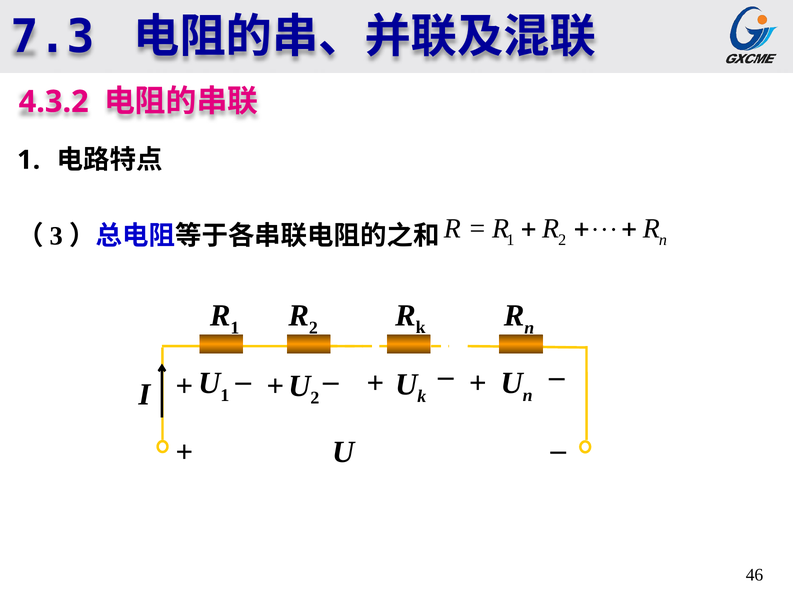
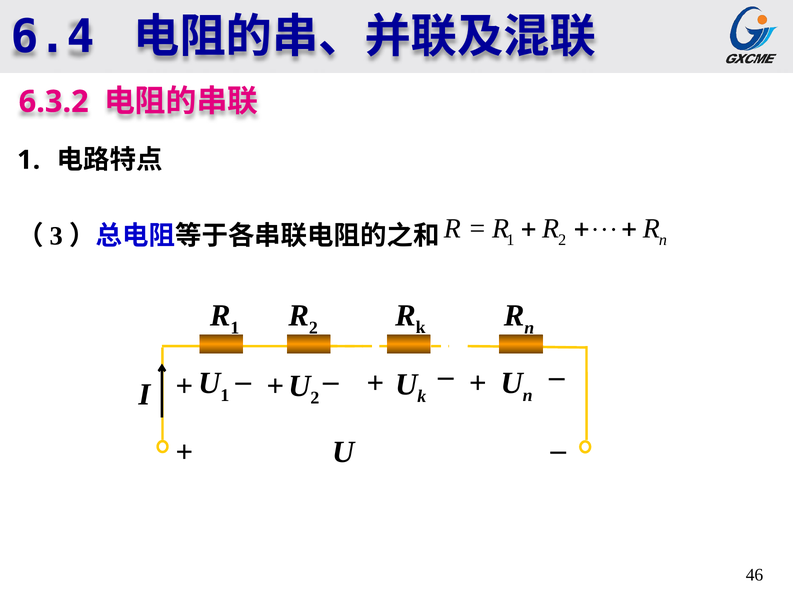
7.3: 7.3 -> 6.4
4.3.2: 4.3.2 -> 6.3.2
